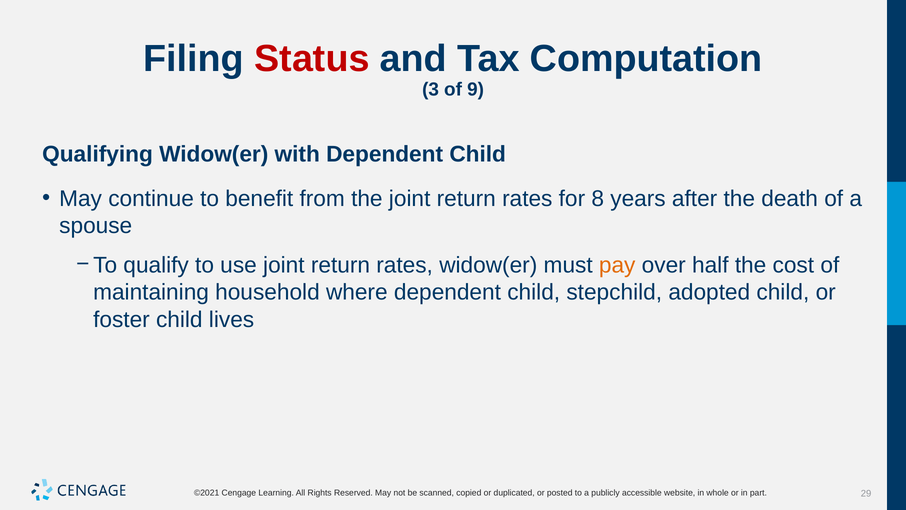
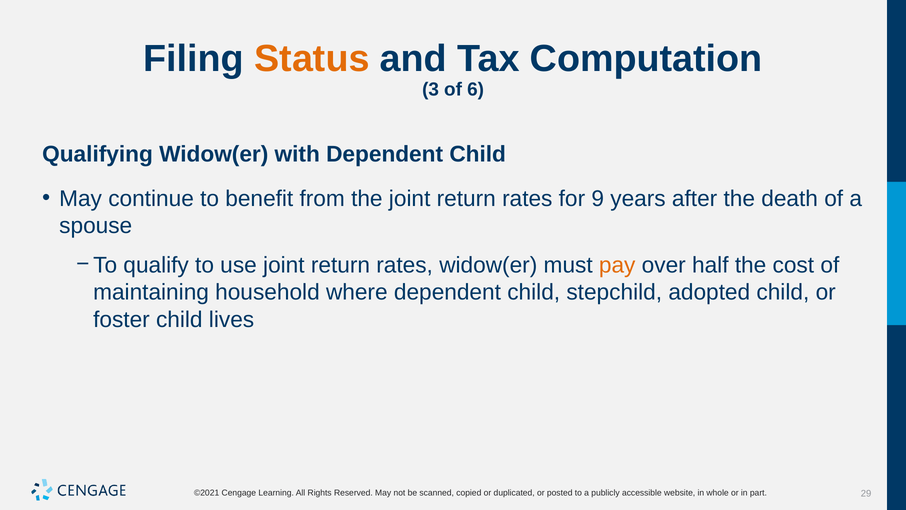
Status colour: red -> orange
9: 9 -> 6
8: 8 -> 9
